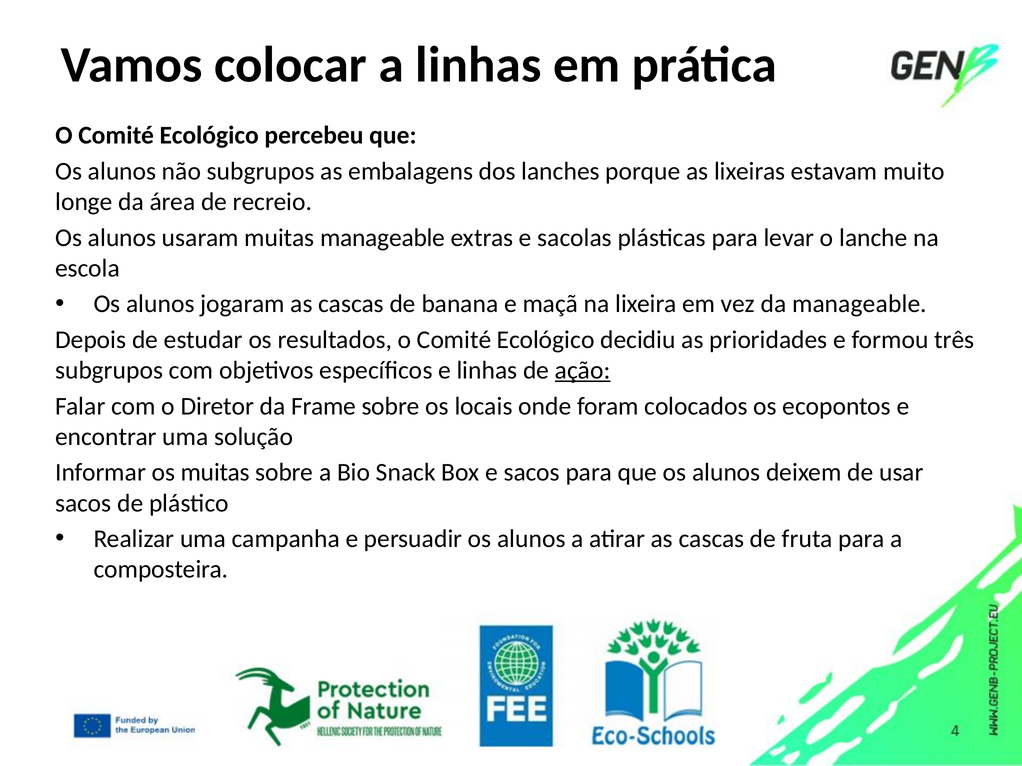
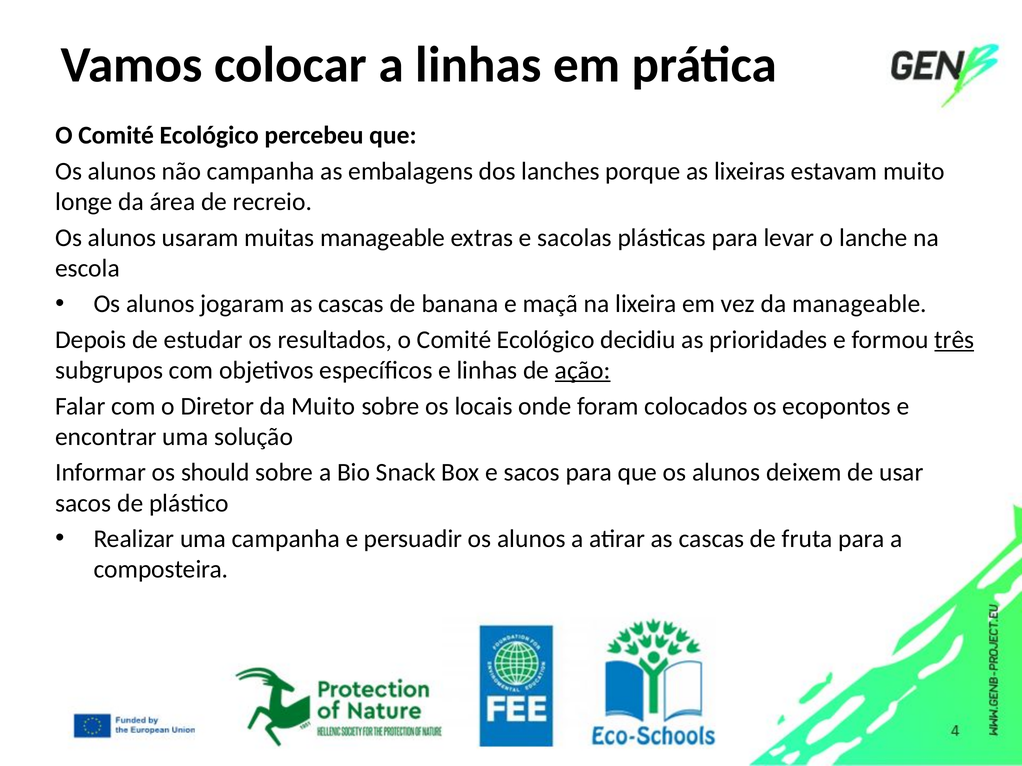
não subgrupos: subgrupos -> campanha
três underline: none -> present
da Frame: Frame -> Muito
os muitas: muitas -> should
